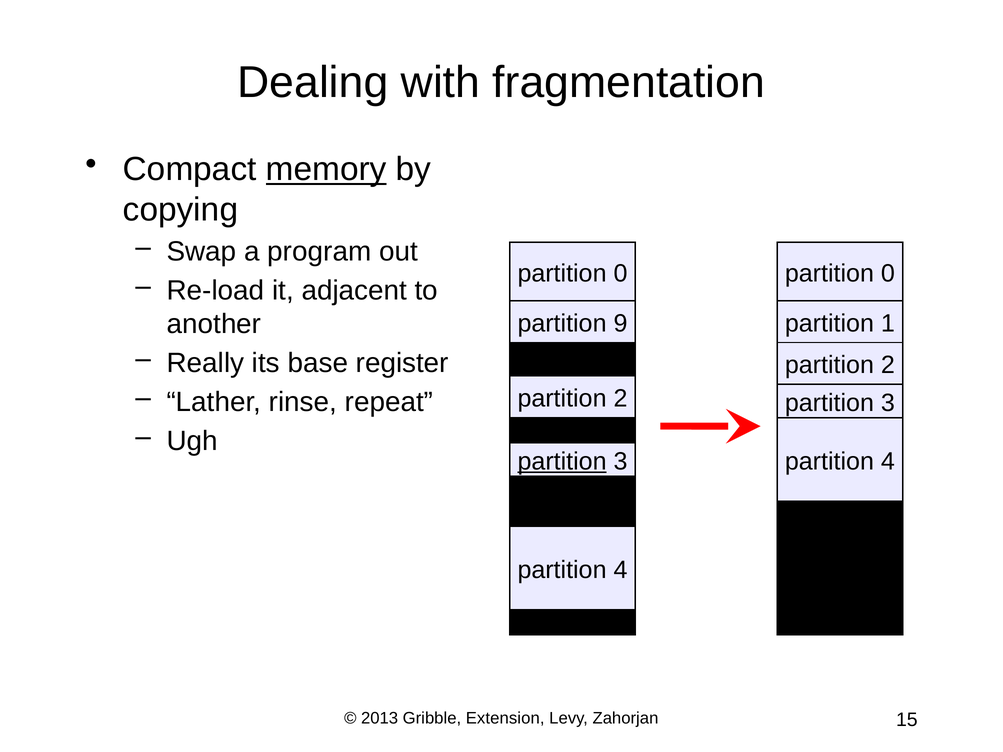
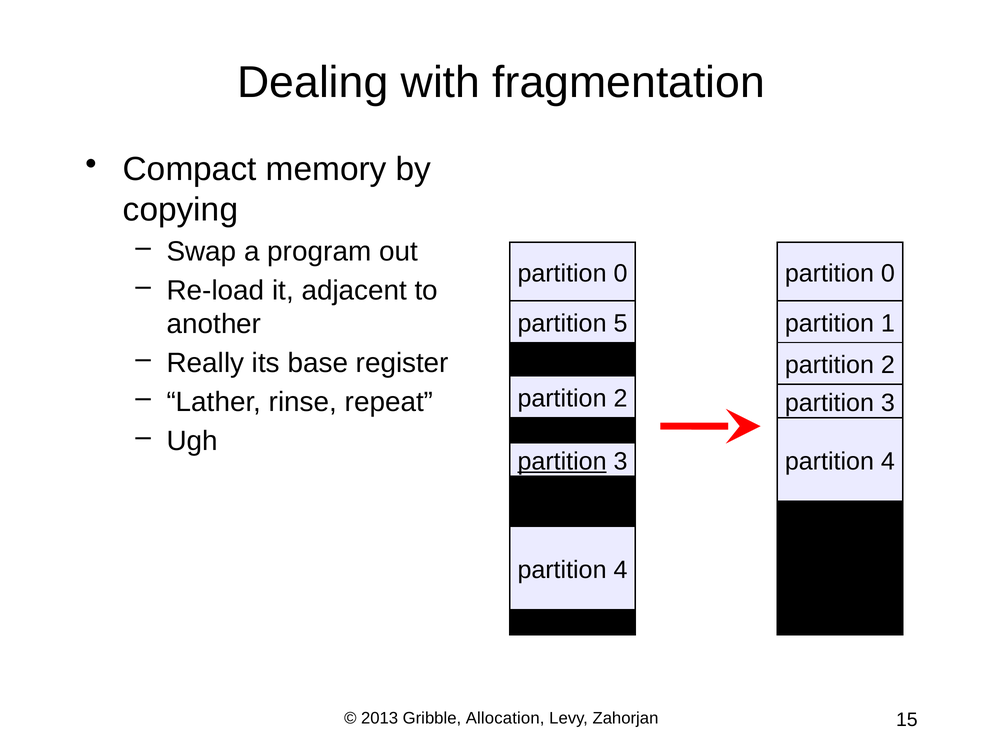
memory underline: present -> none
9: 9 -> 5
Extension: Extension -> Allocation
